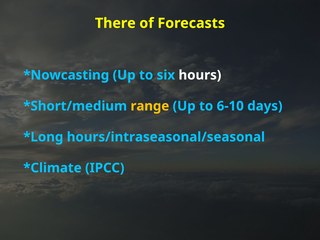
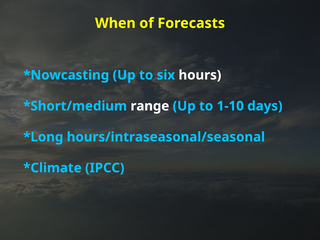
There: There -> When
range colour: yellow -> white
6-10: 6-10 -> 1-10
